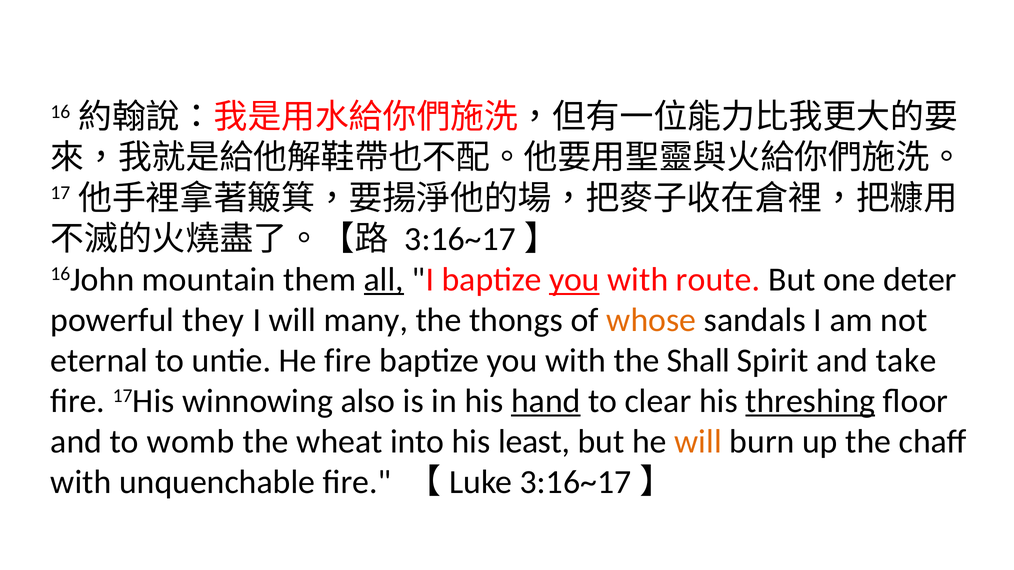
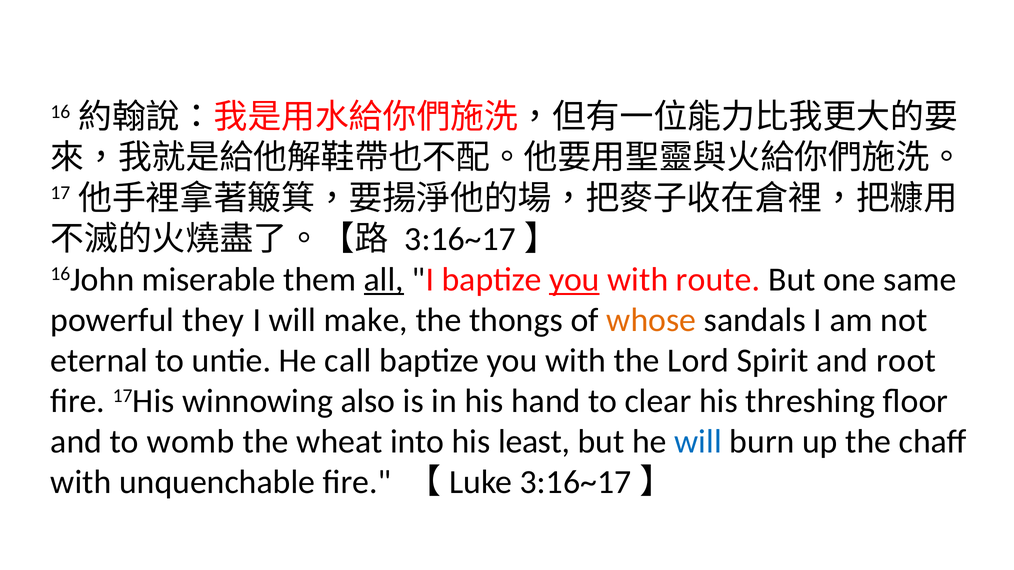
mountain: mountain -> miserable
deter: deter -> same
many: many -> make
He fire: fire -> call
Shall: Shall -> Lord
take: take -> root
hand underline: present -> none
threshing underline: present -> none
will at (698, 442) colour: orange -> blue
